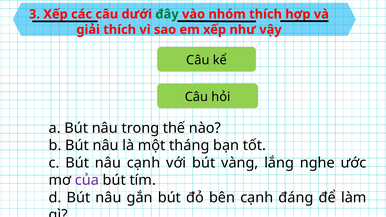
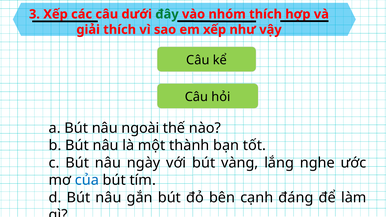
trong: trong -> ngoài
tháng: tháng -> thành
nâu cạnh: cạnh -> ngày
của colour: purple -> blue
